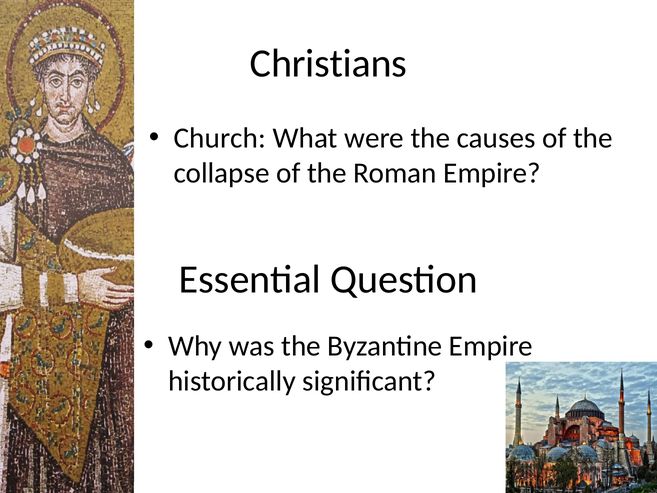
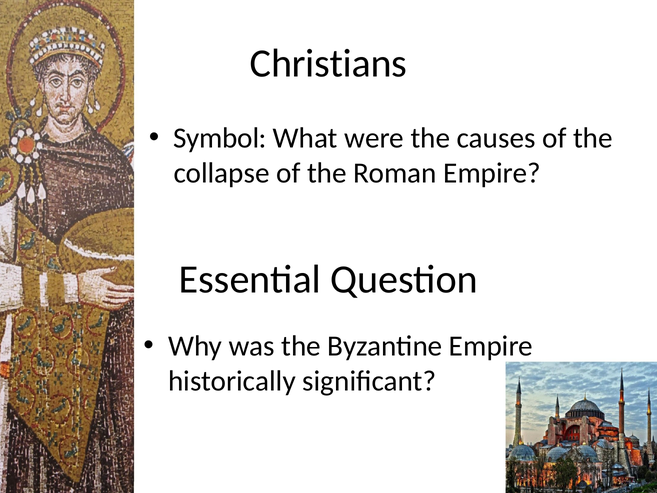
Church: Church -> Symbol
